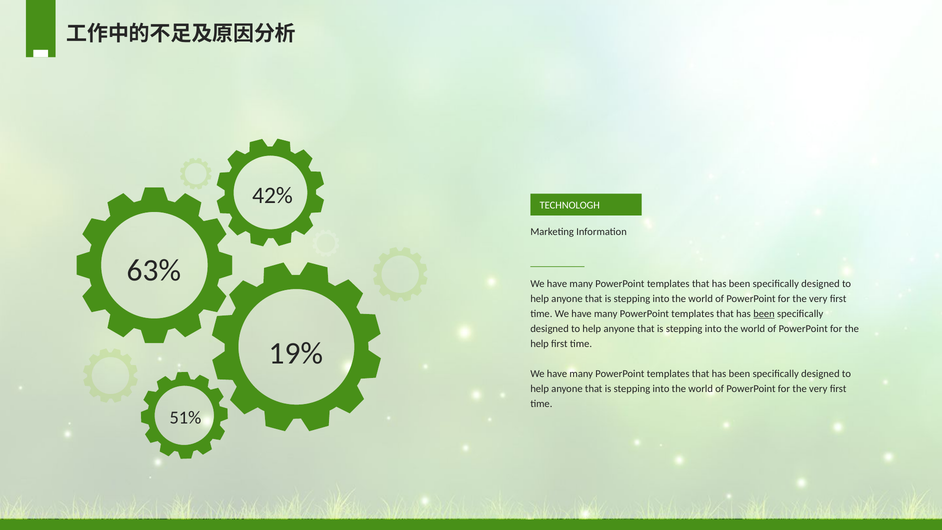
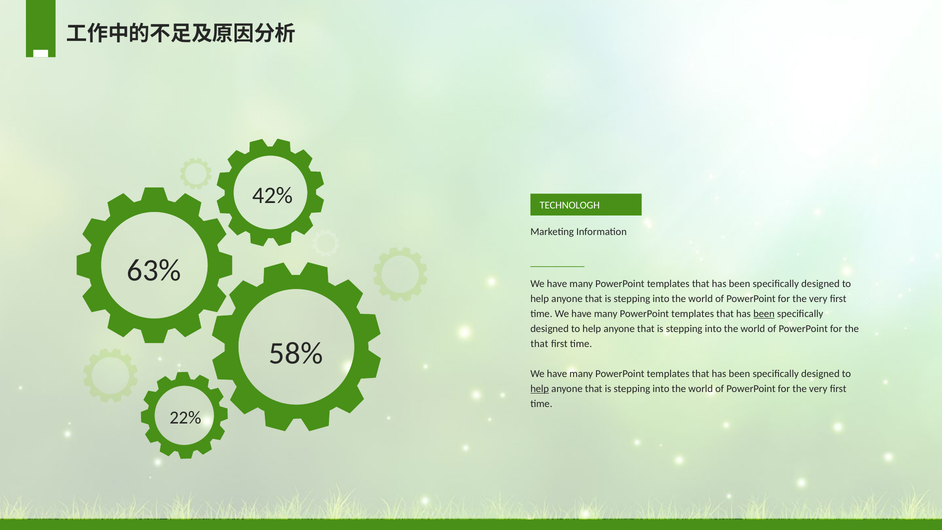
help at (540, 344): help -> that
19%: 19% -> 58%
help at (540, 389) underline: none -> present
51%: 51% -> 22%
